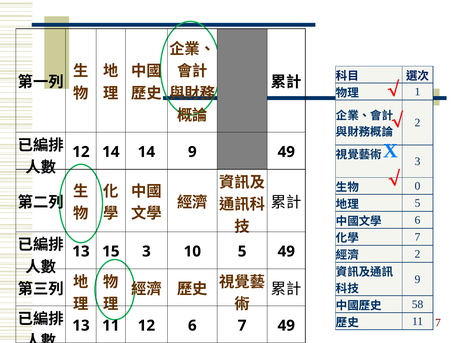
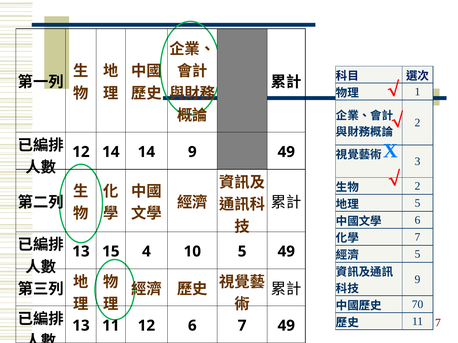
0 at (418, 186): 0 -> 2
15 3: 3 -> 4
2 at (418, 254): 2 -> 5
58: 58 -> 70
